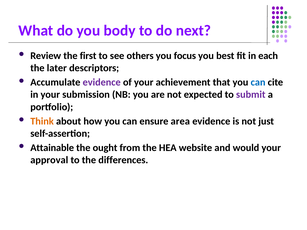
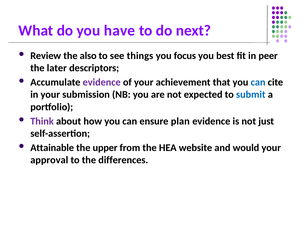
body: body -> have
first: first -> also
others: others -> things
each: each -> peer
submit colour: purple -> blue
Think colour: orange -> purple
area: area -> plan
ought: ought -> upper
